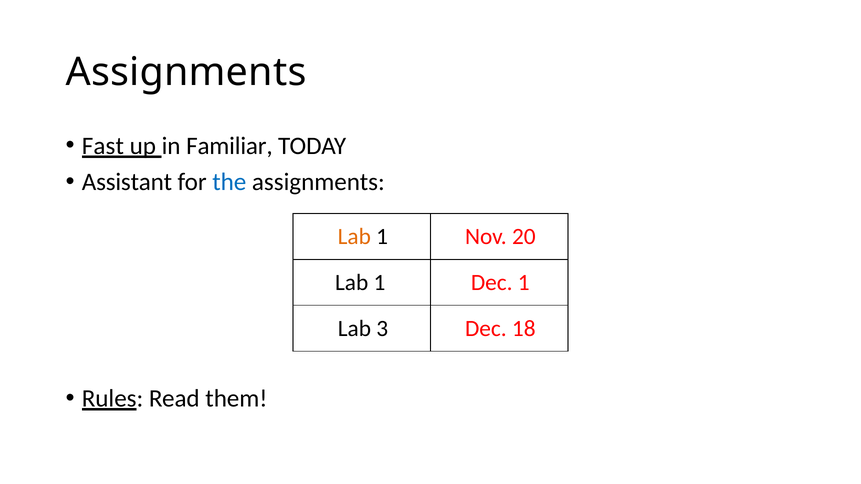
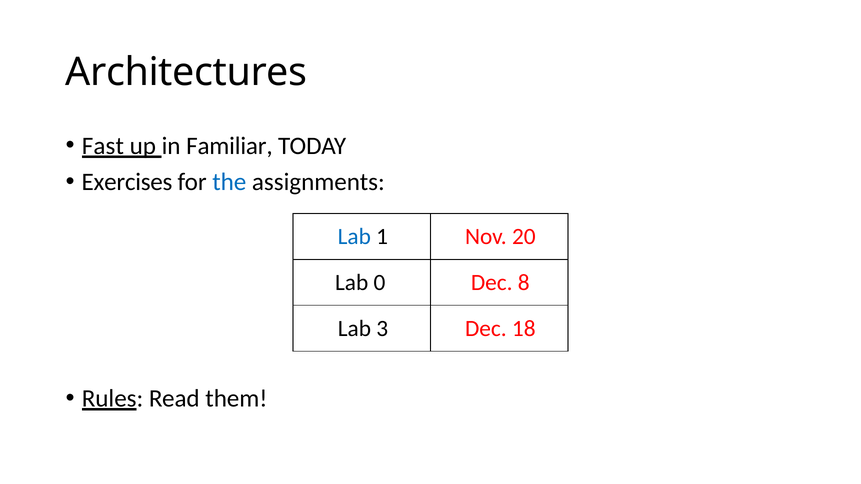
Assignments at (186, 72): Assignments -> Architectures
Assistant: Assistant -> Exercises
Lab at (354, 237) colour: orange -> blue
1 at (379, 283): 1 -> 0
Dec 1: 1 -> 8
